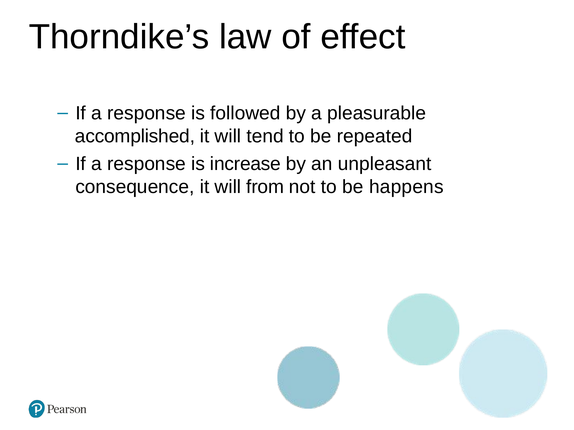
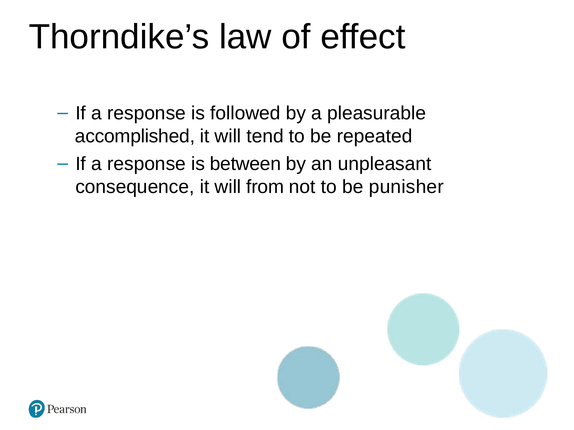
increase: increase -> between
happens: happens -> punisher
